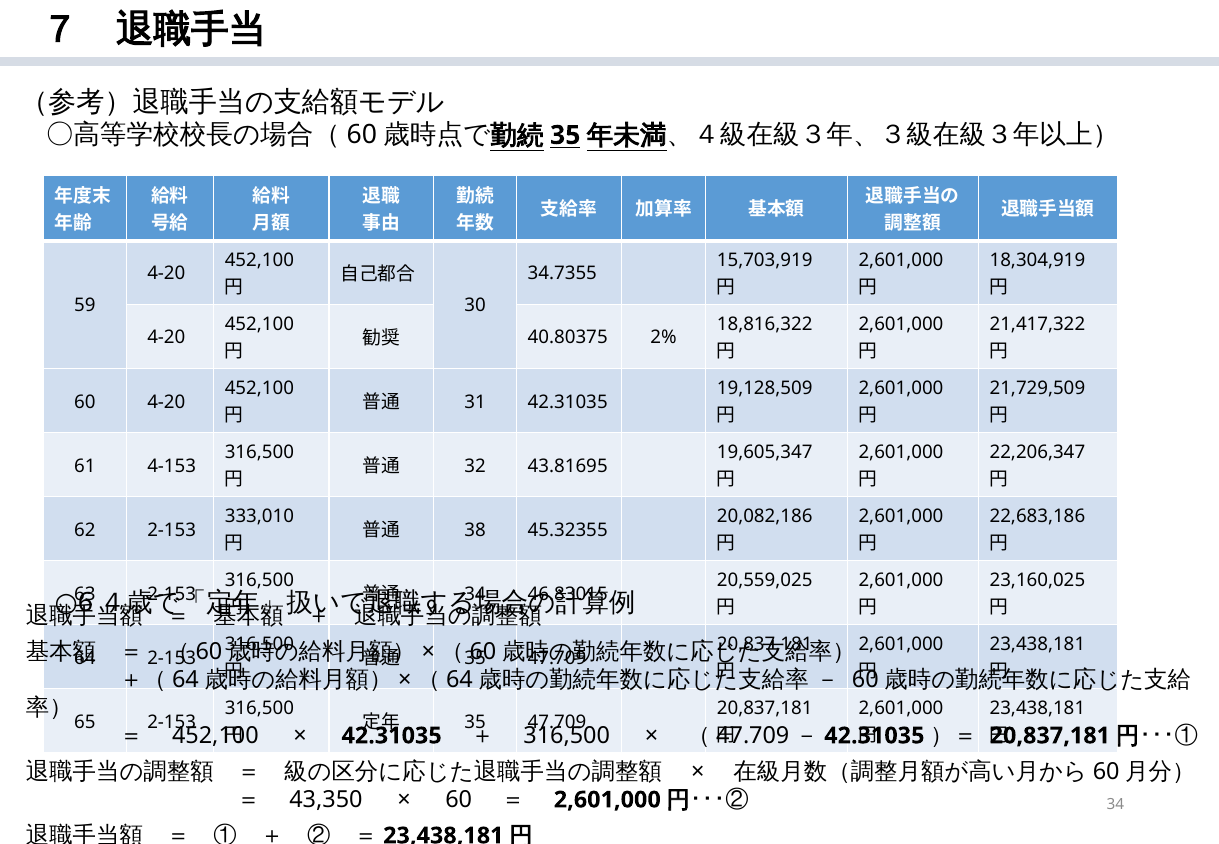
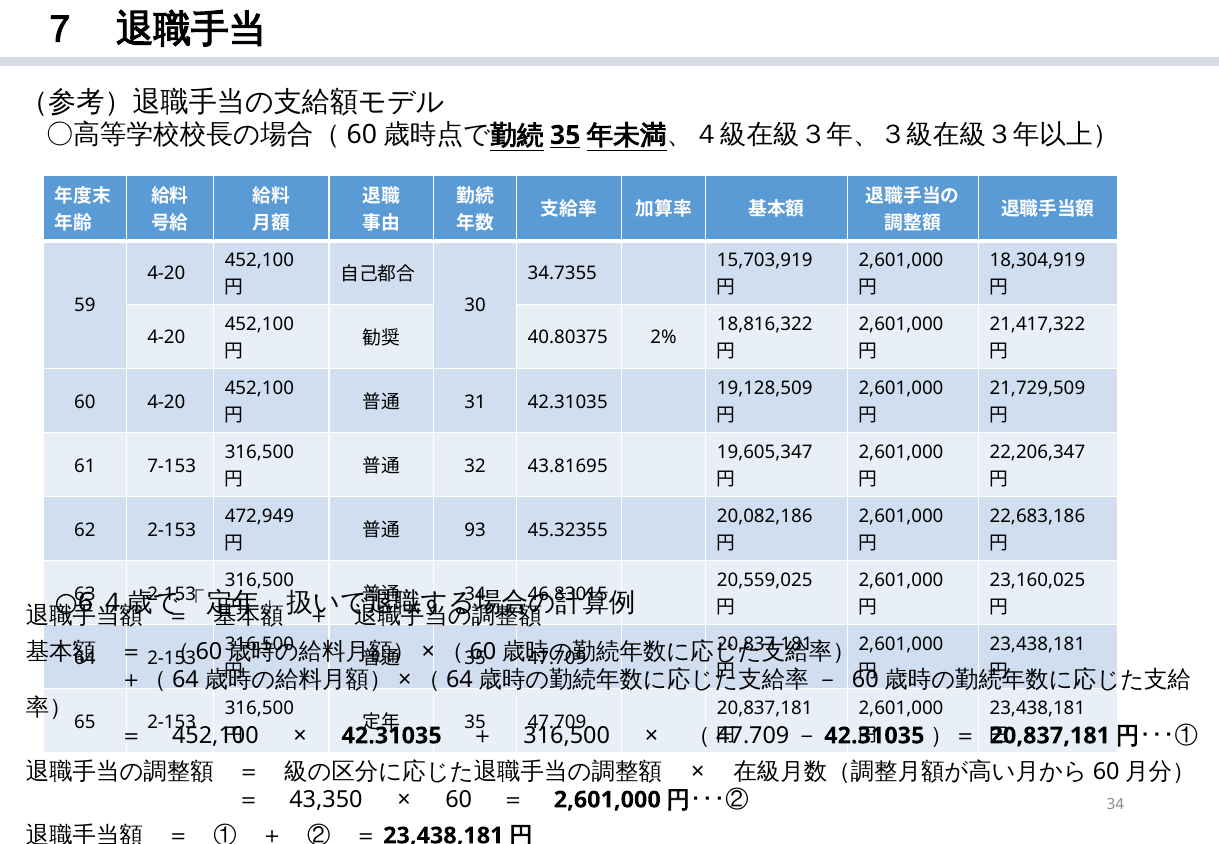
4-153: 4-153 -> 7-153
333,010: 333,010 -> 472,949
38: 38 -> 93
